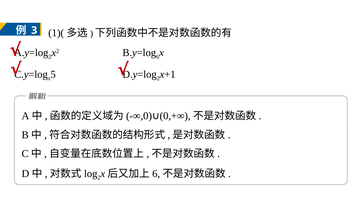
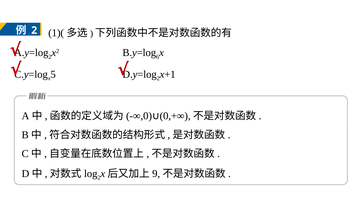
3 at (34, 30): 3 -> 2
6 at (156, 174): 6 -> 9
